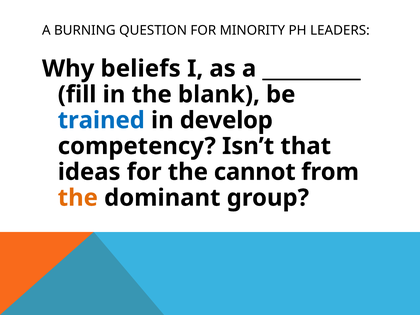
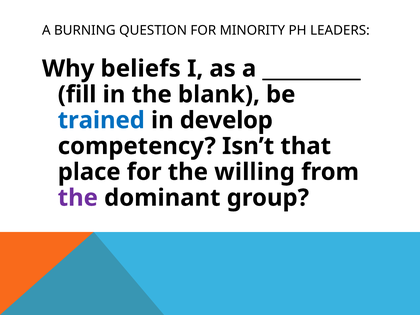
ideas: ideas -> place
cannot: cannot -> willing
the at (78, 198) colour: orange -> purple
